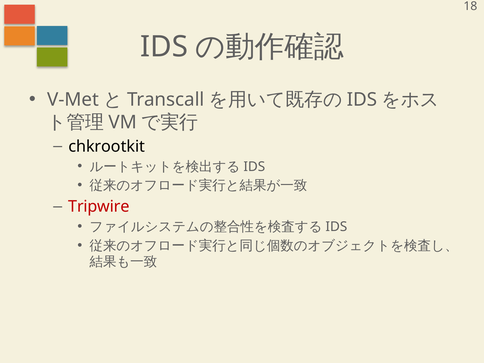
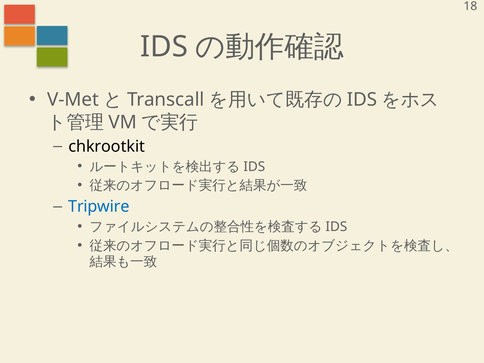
Tripwire colour: red -> blue
